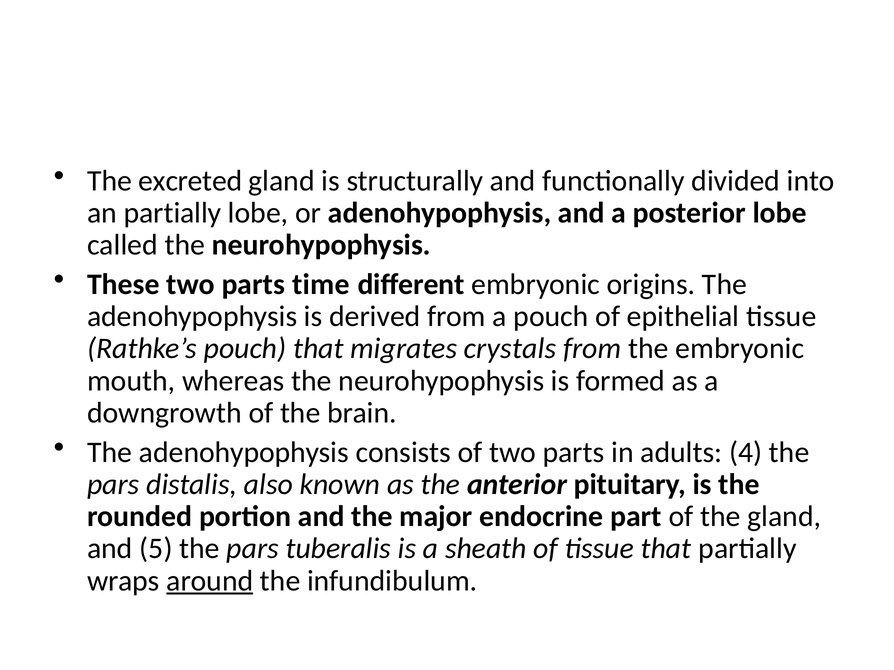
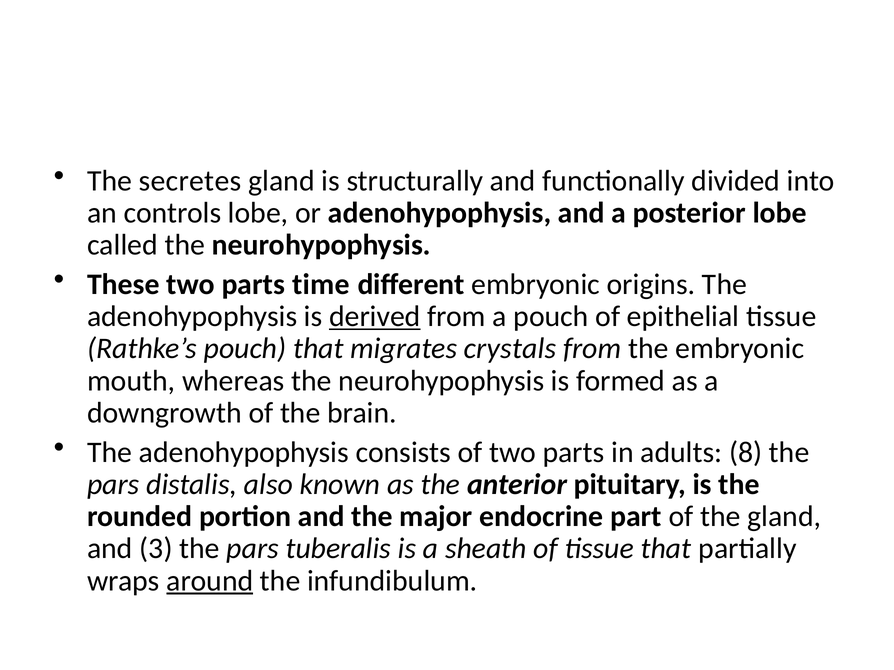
excreted: excreted -> secretes
an partially: partially -> controls
derived underline: none -> present
4: 4 -> 8
5: 5 -> 3
